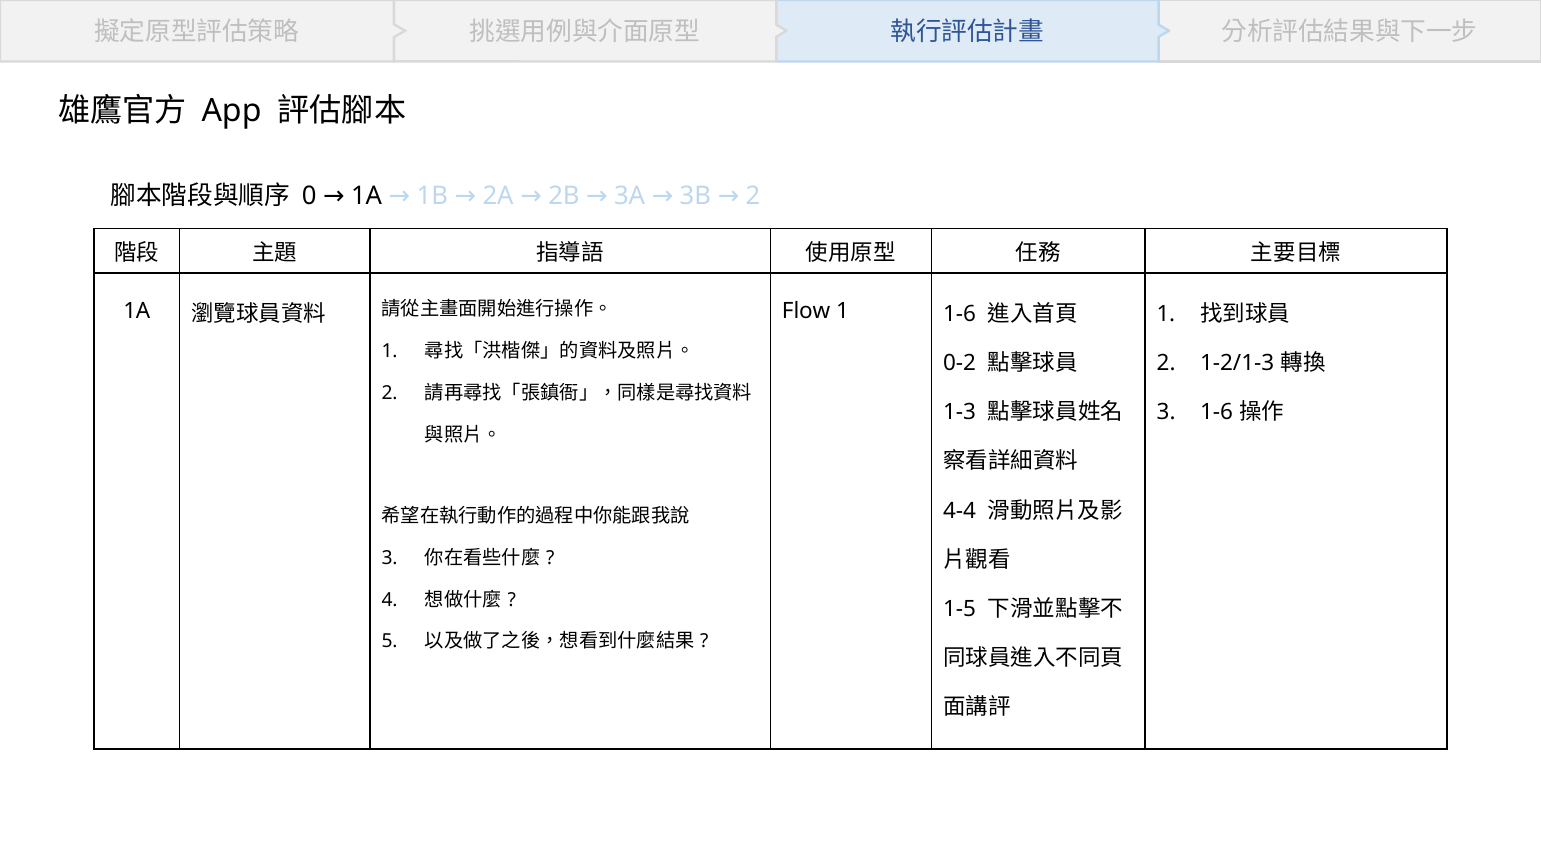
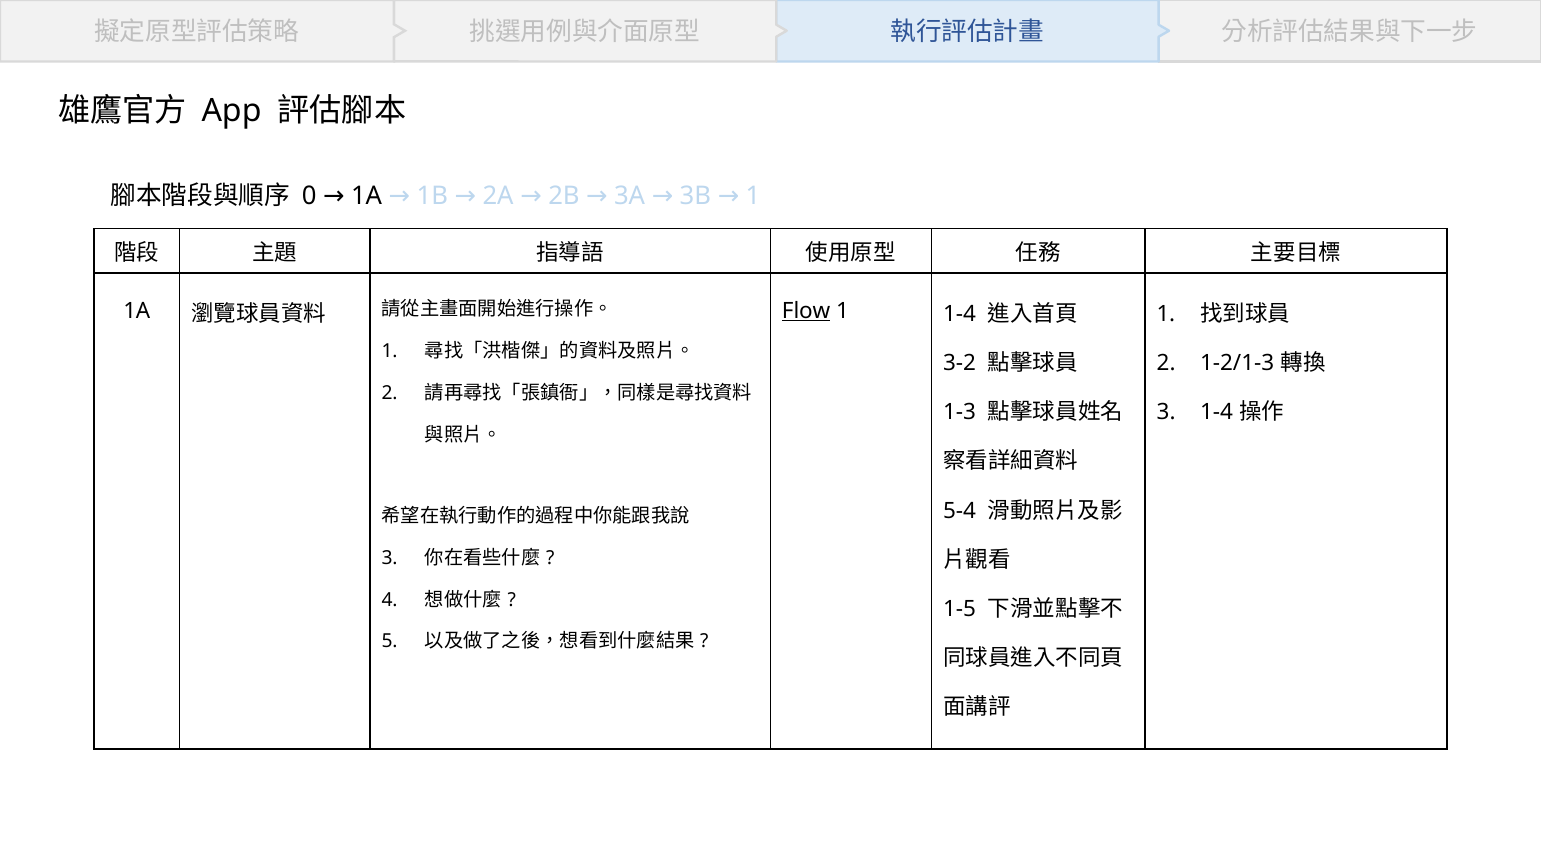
3B 2: 2 -> 1
Flow underline: none -> present
1 1-6: 1-6 -> 1-4
0-2: 0-2 -> 3-2
1-6 at (1217, 412): 1-6 -> 1-4
4-4: 4-4 -> 5-4
